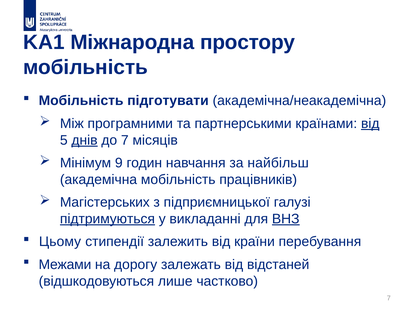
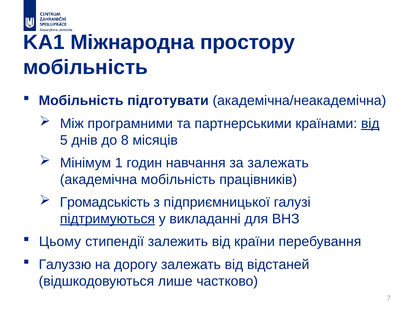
днів underline: present -> none
до 7: 7 -> 8
9: 9 -> 1
за найбільш: найбільш -> залежать
Магістерських: Магістерських -> Громадськість
ВНЗ underline: present -> none
Межами: Межами -> Галуззю
